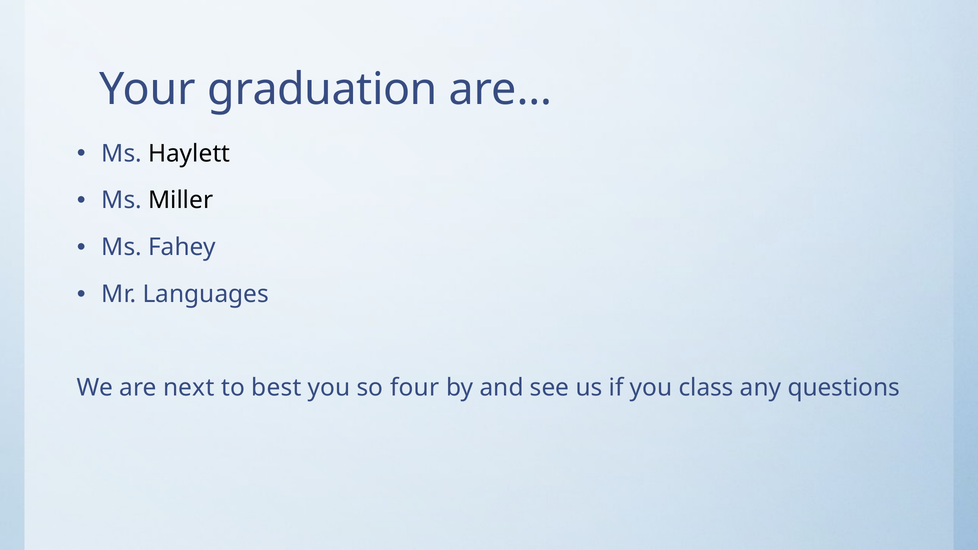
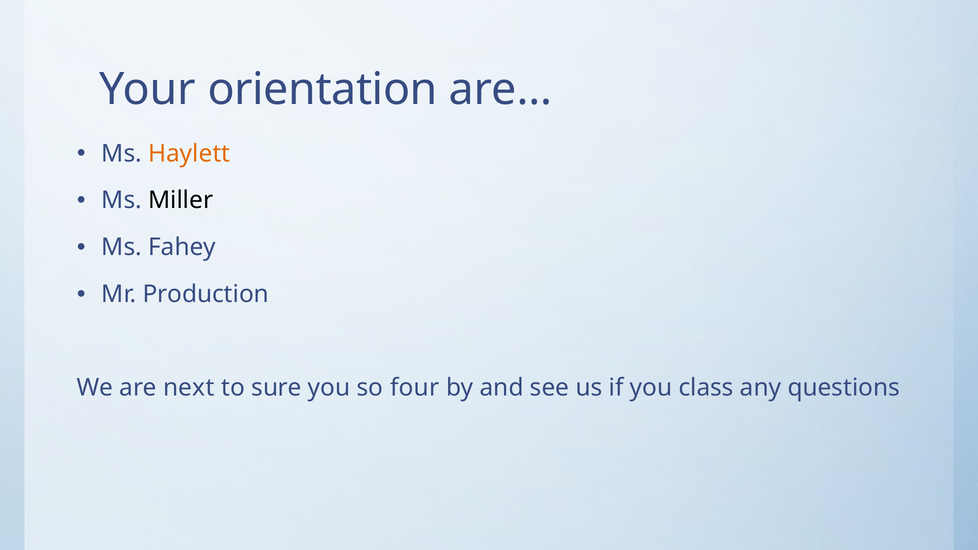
graduation: graduation -> orientation
Haylett colour: black -> orange
Languages: Languages -> Production
best: best -> sure
